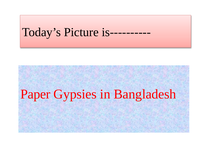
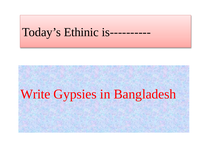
Picture: Picture -> Ethinic
Paper: Paper -> Write
